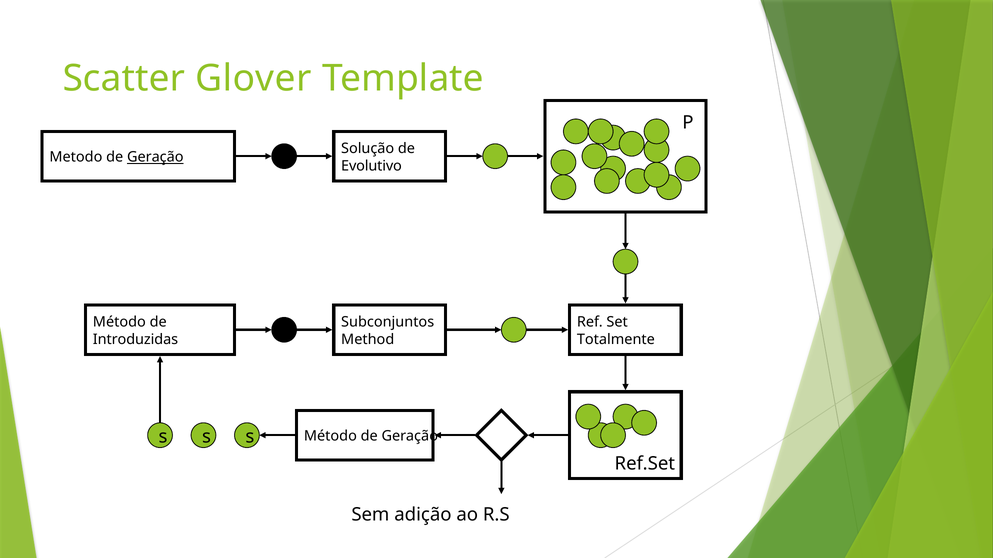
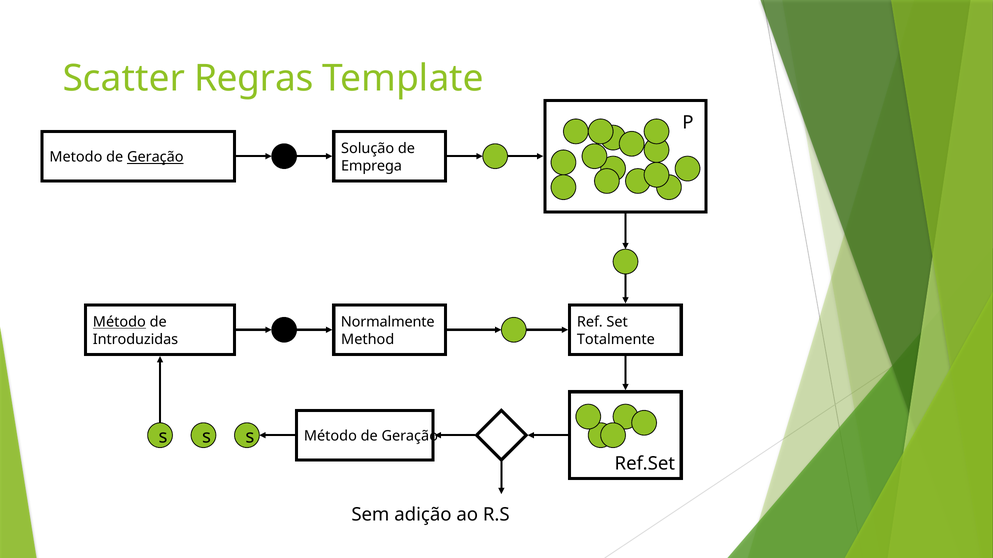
Glover: Glover -> Regras
Evolutivo: Evolutivo -> Emprega
Método at (119, 322) underline: none -> present
Subconjuntos: Subconjuntos -> Normalmente
